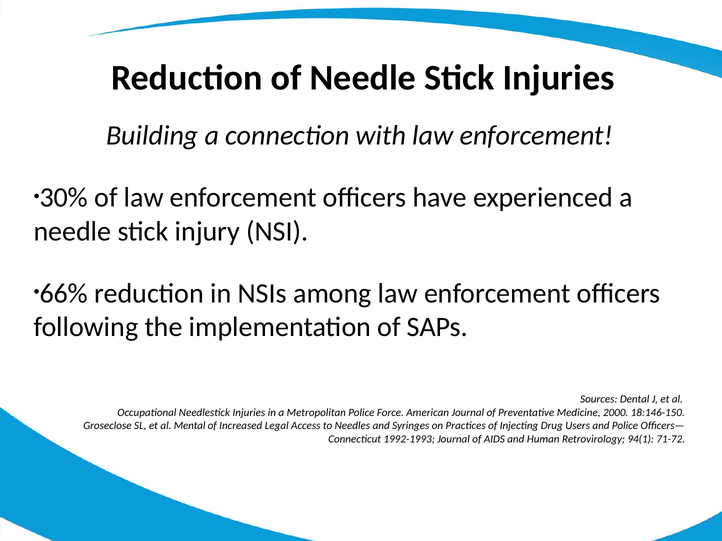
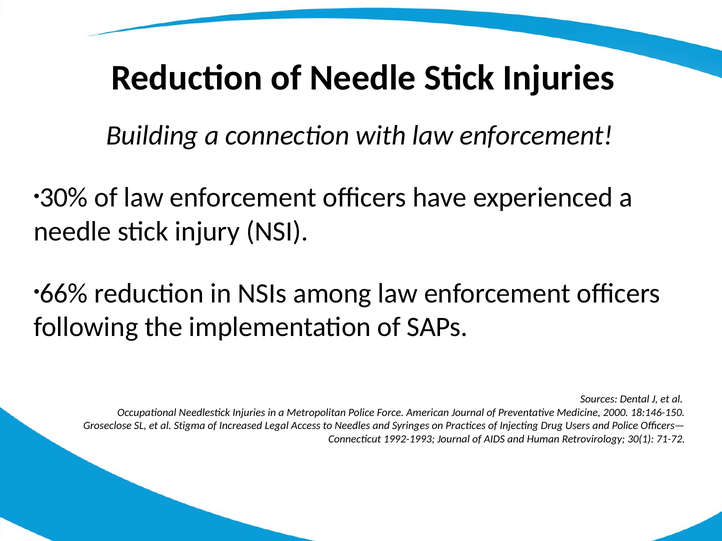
Mental: Mental -> Stigma
94(1: 94(1 -> 30(1
